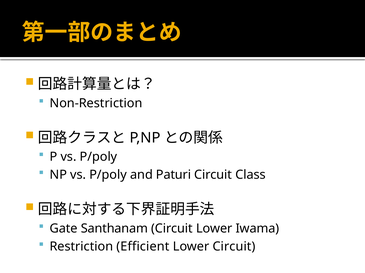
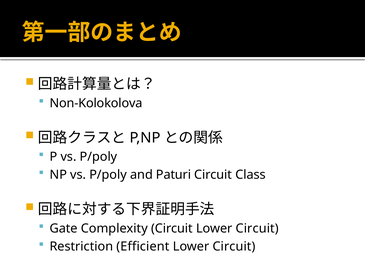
Non-Restriction: Non-Restriction -> Non-Kolokolova
Santhanam: Santhanam -> Complexity
Circuit Lower Iwama: Iwama -> Circuit
